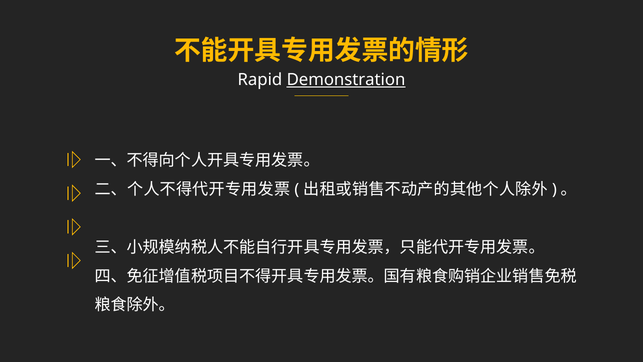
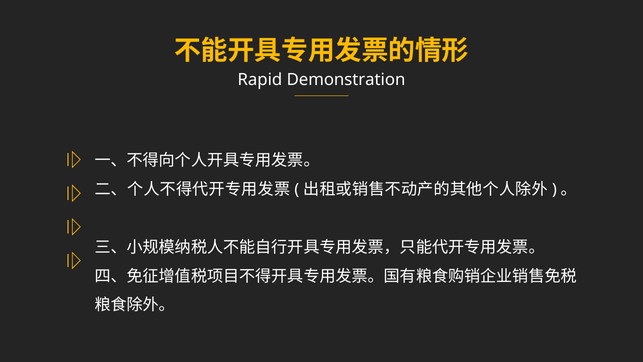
Demonstration underline: present -> none
